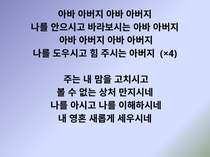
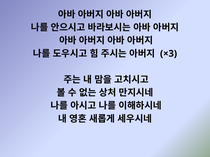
×4: ×4 -> ×3
